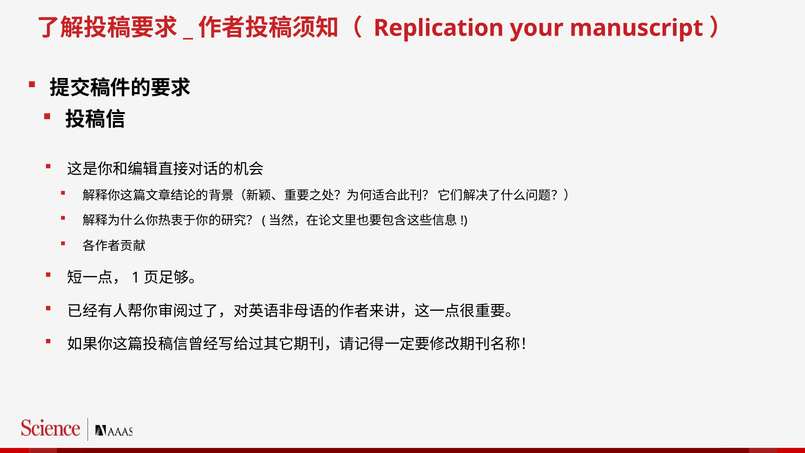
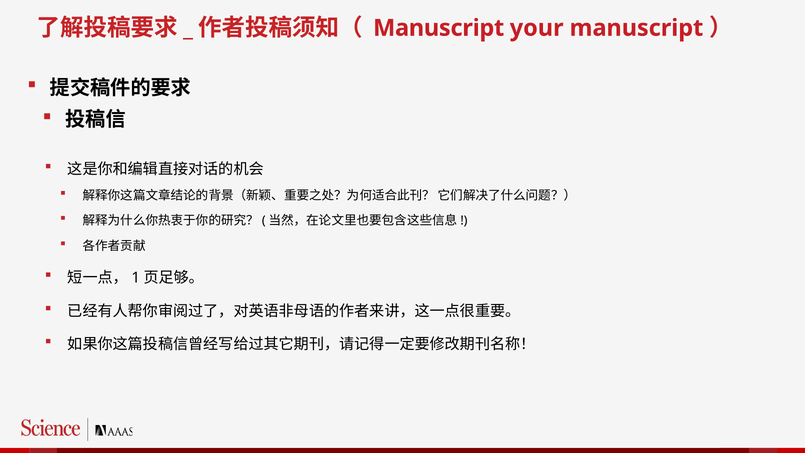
Replication at (439, 28): Replication -> Manuscript
